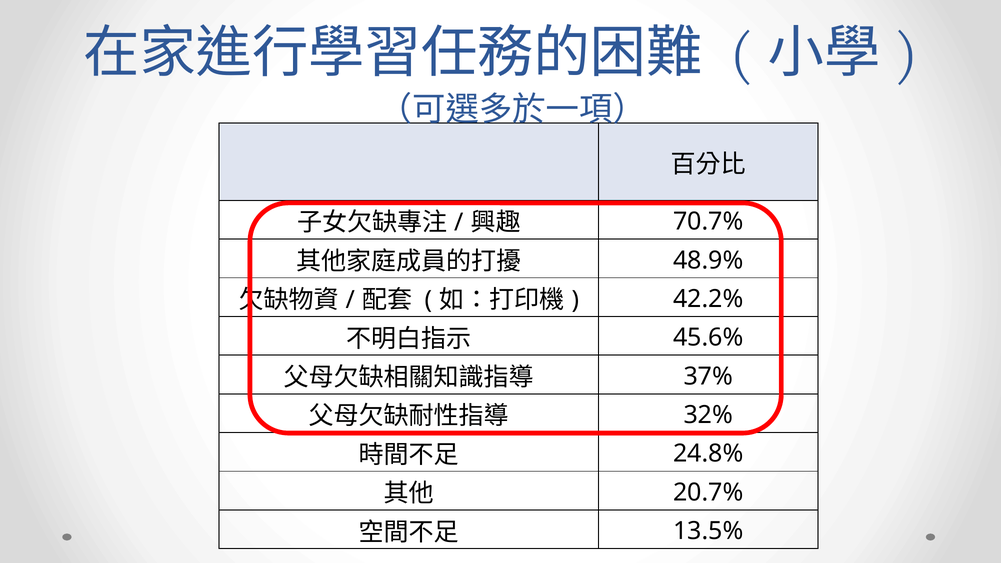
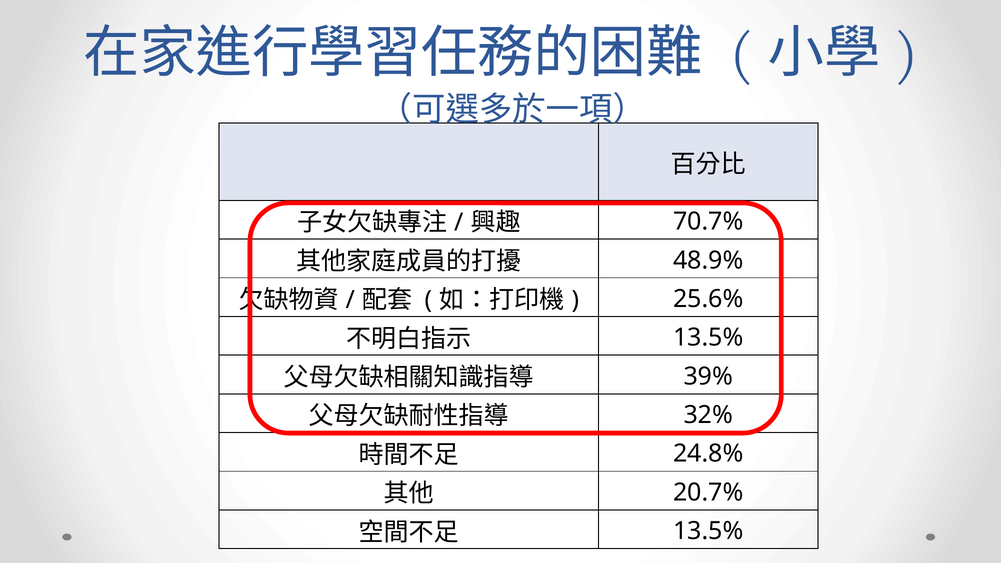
42.2%: 42.2% -> 25.6%
45.6% at (708, 338): 45.6% -> 13.5%
37%: 37% -> 39%
